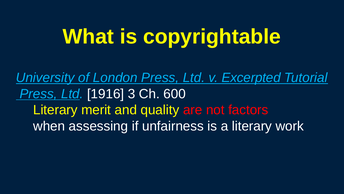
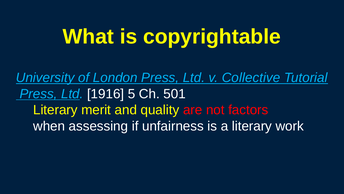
Excerpted: Excerpted -> Collective
3: 3 -> 5
600: 600 -> 501
